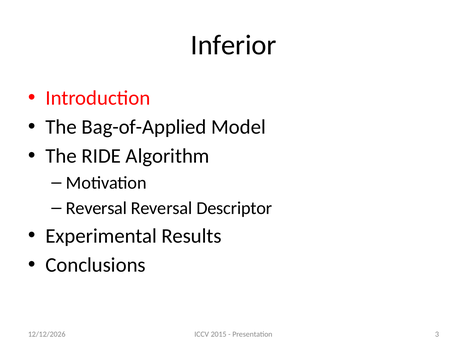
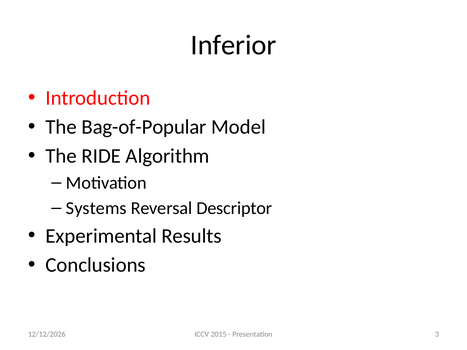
Bag-of-Applied: Bag-of-Applied -> Bag-of-Popular
Reversal at (96, 208): Reversal -> Systems
